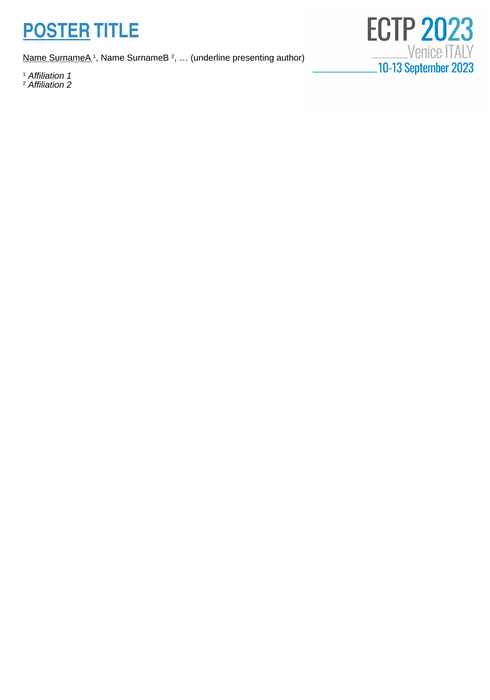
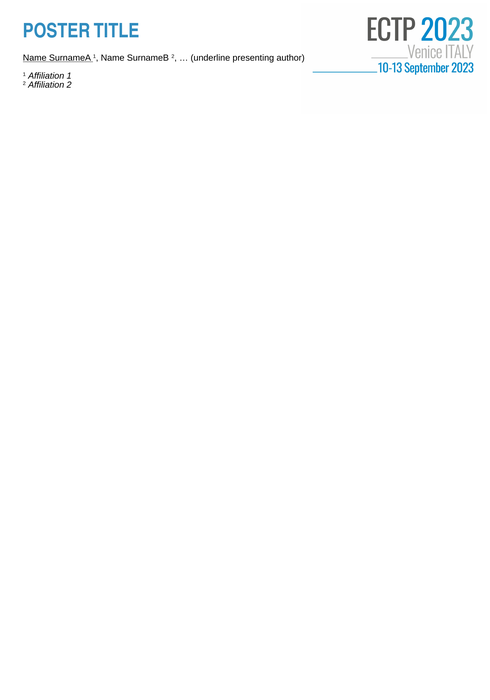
POSTER underline: present -> none
